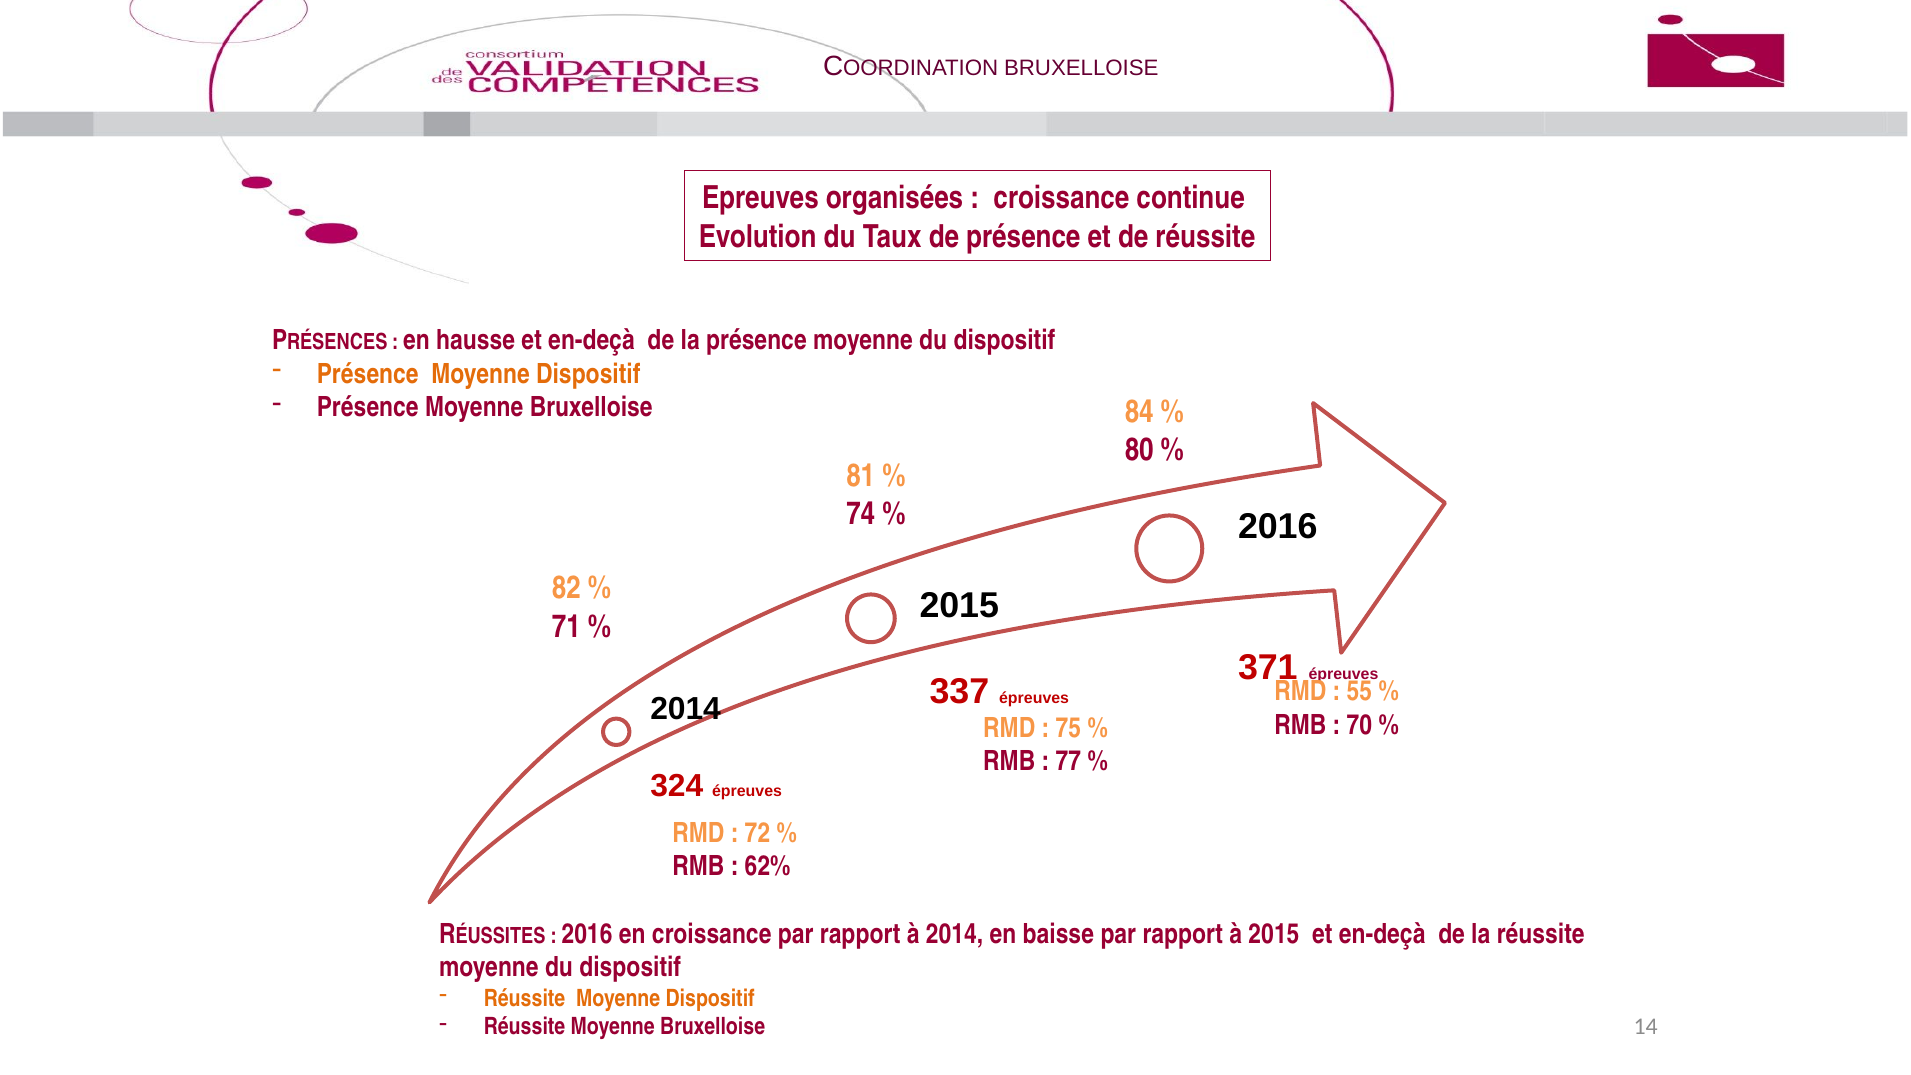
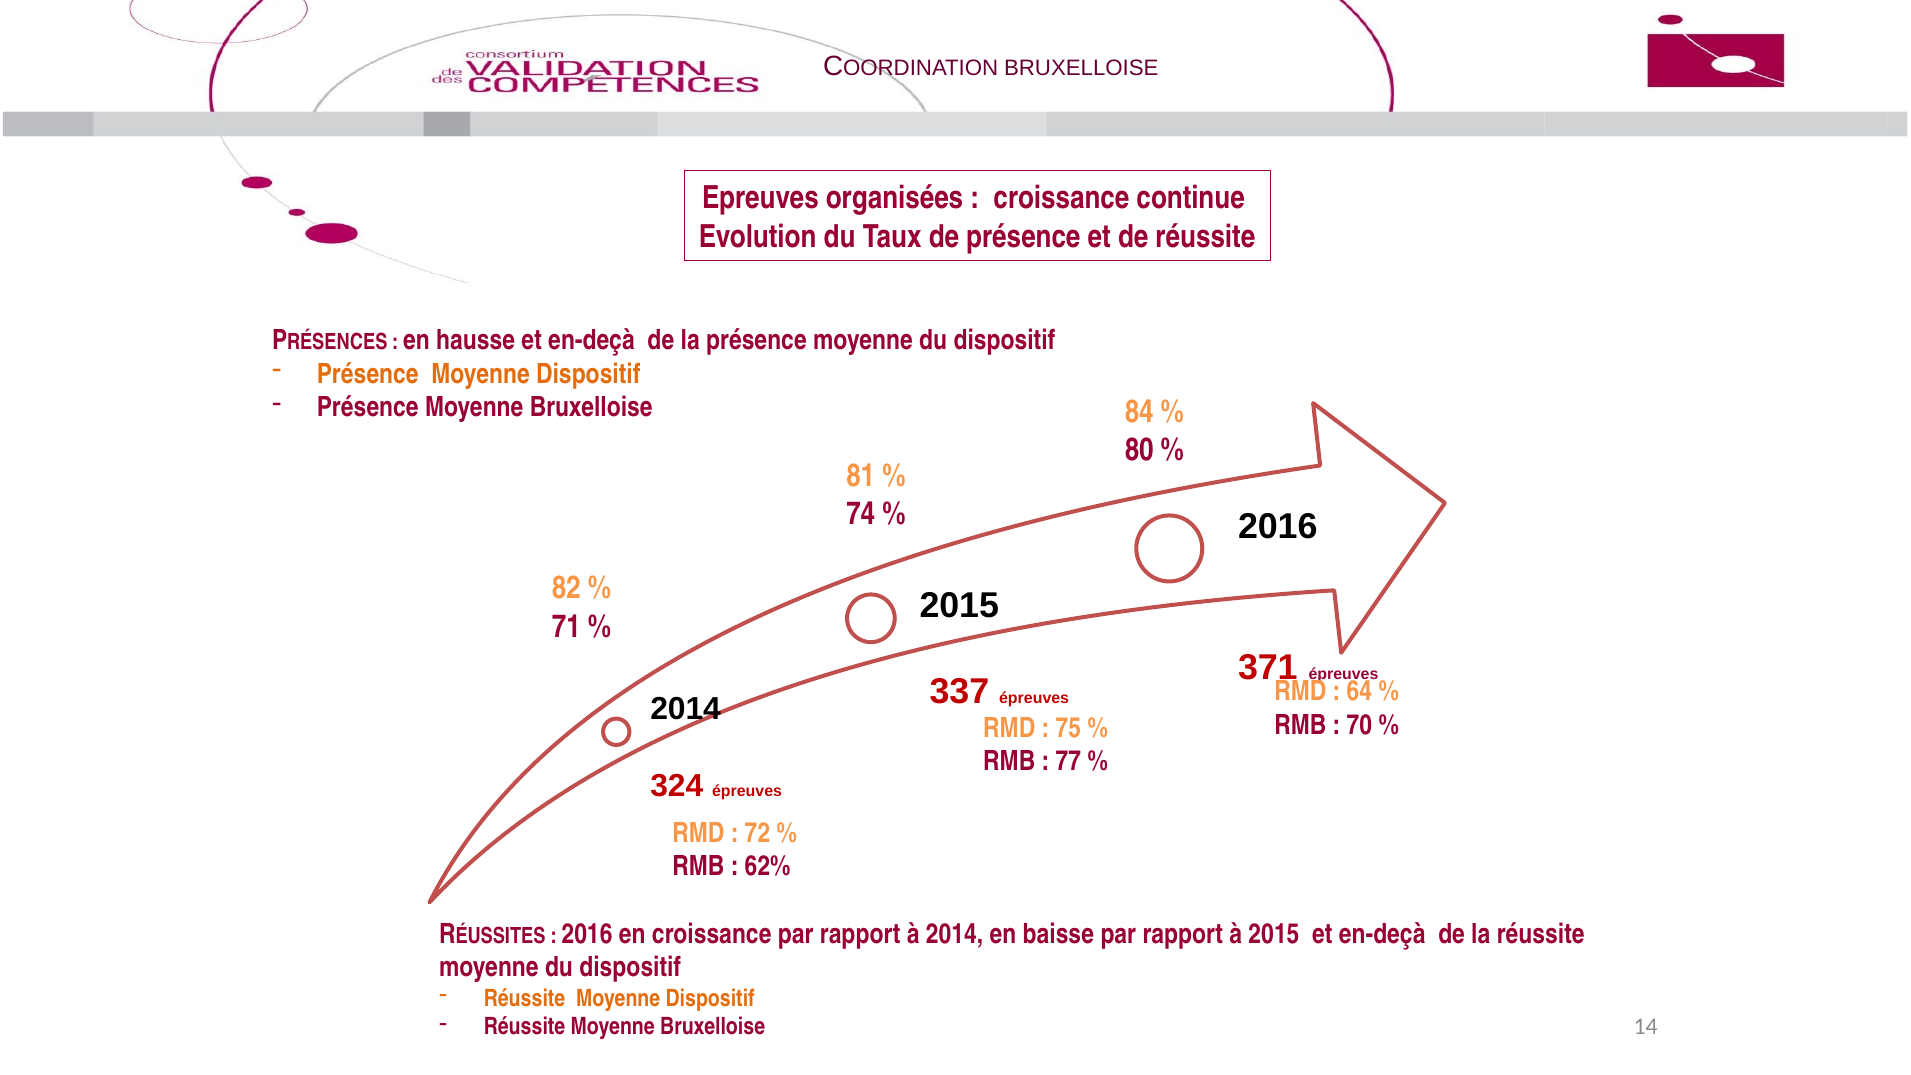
55: 55 -> 64
